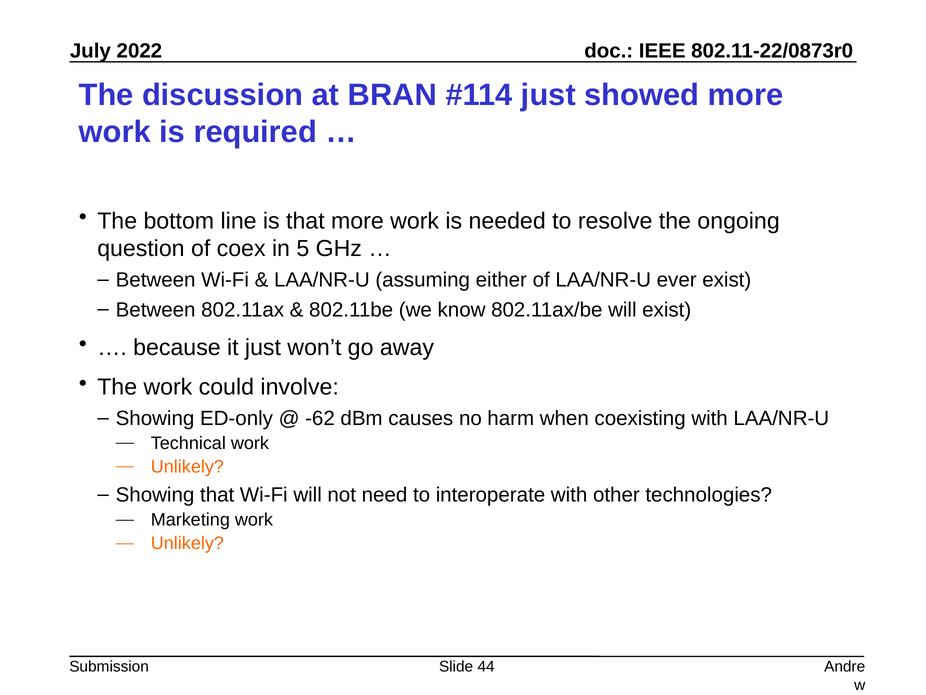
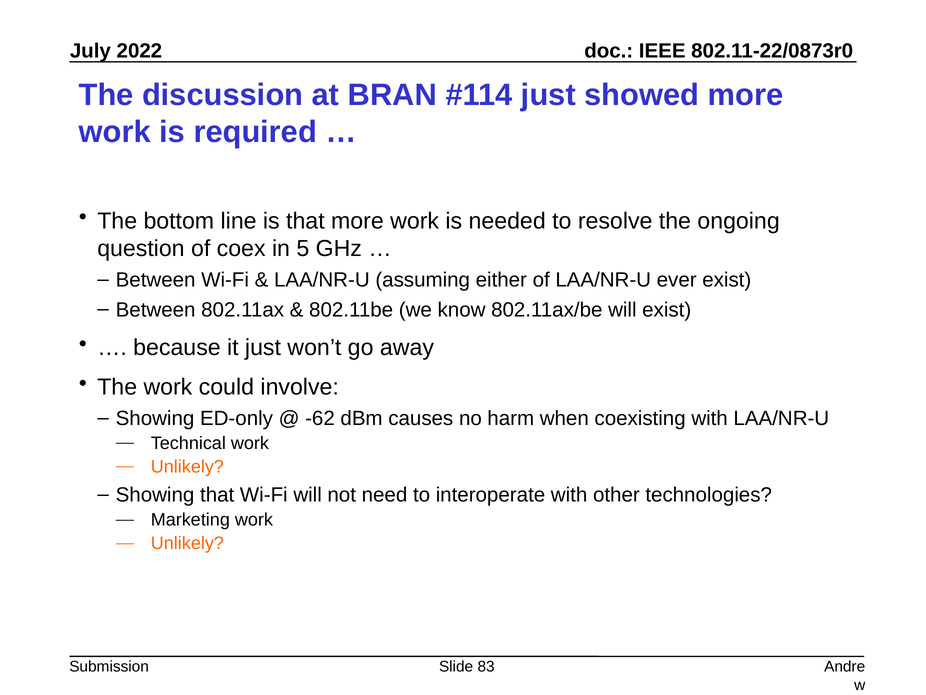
44: 44 -> 83
